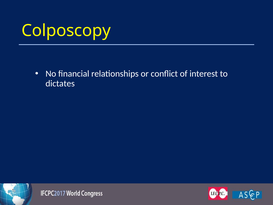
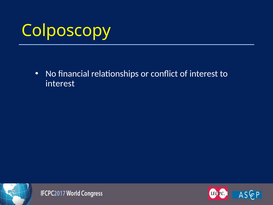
dictates at (60, 83): dictates -> interest
